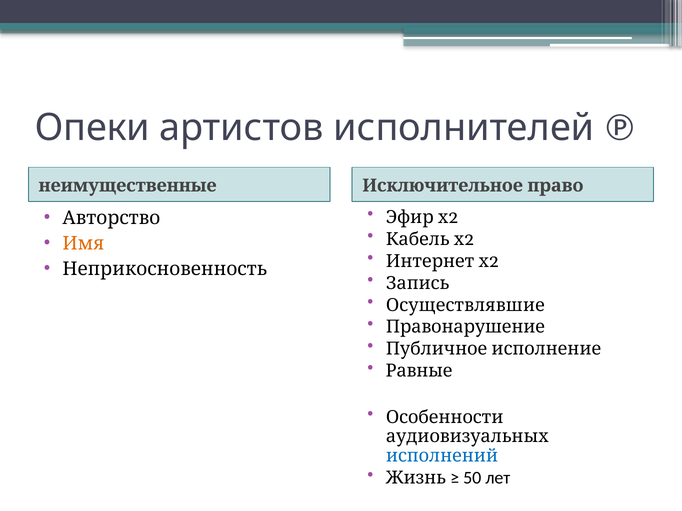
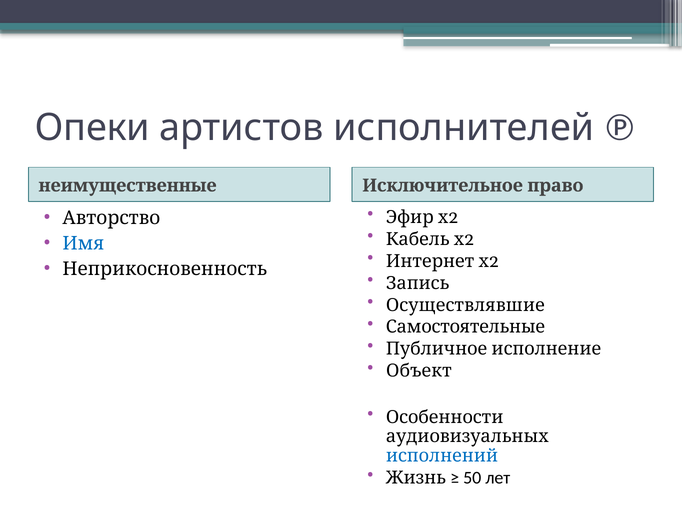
Имя colour: orange -> blue
Правонарушение: Правонарушение -> Самостоятельные
Равные: Равные -> Объект
